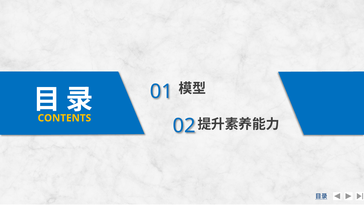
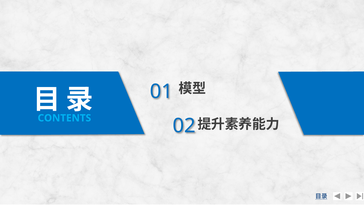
CONTENTS colour: yellow -> light blue
